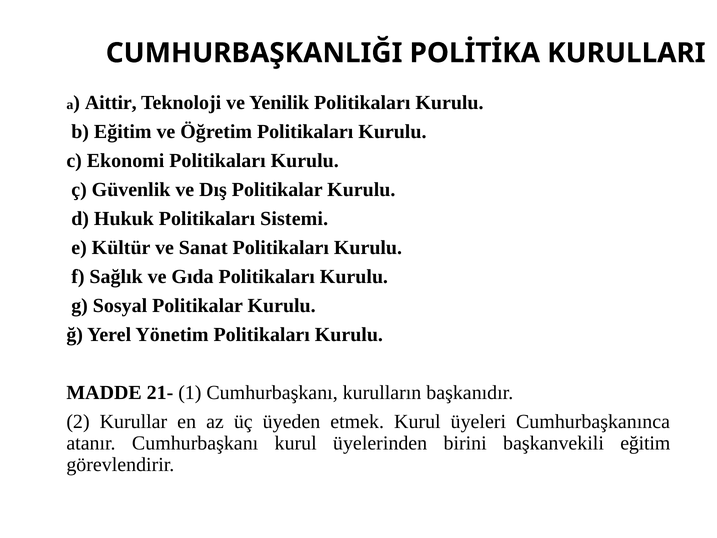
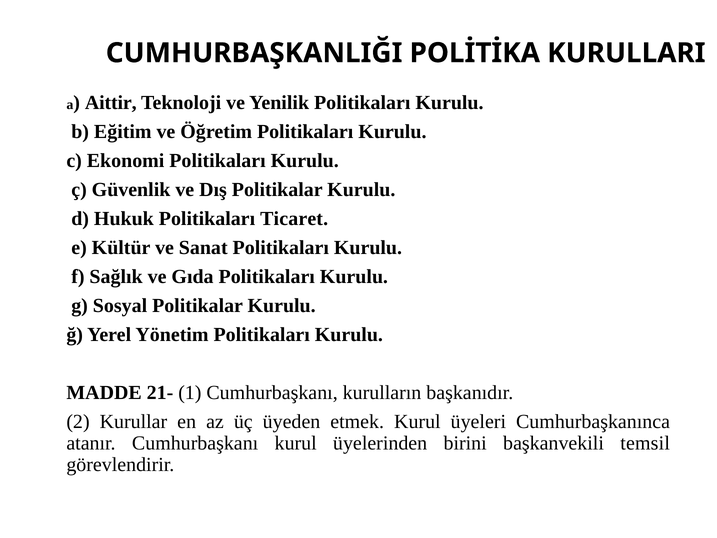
Sistemi: Sistemi -> Ticaret
başkanvekili eğitim: eğitim -> temsil
